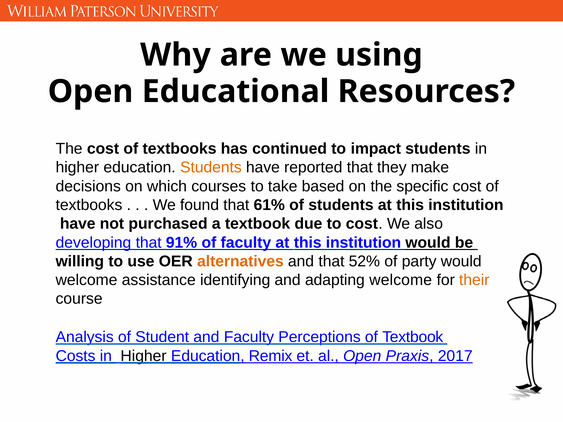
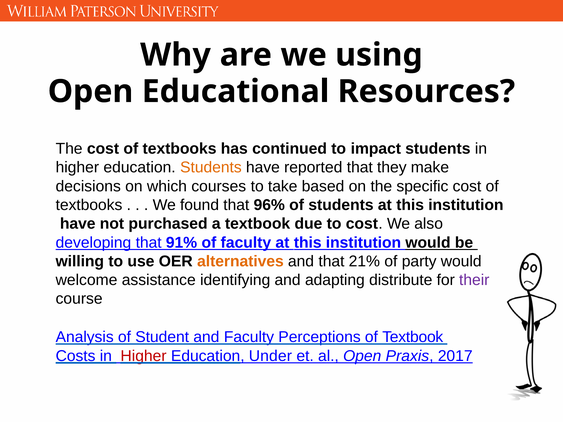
61%: 61% -> 96%
52%: 52% -> 21%
adapting welcome: welcome -> distribute
their colour: orange -> purple
Higher at (144, 356) colour: black -> red
Remix: Remix -> Under
